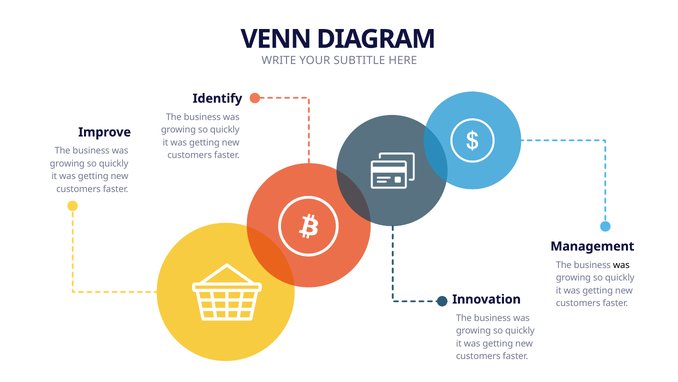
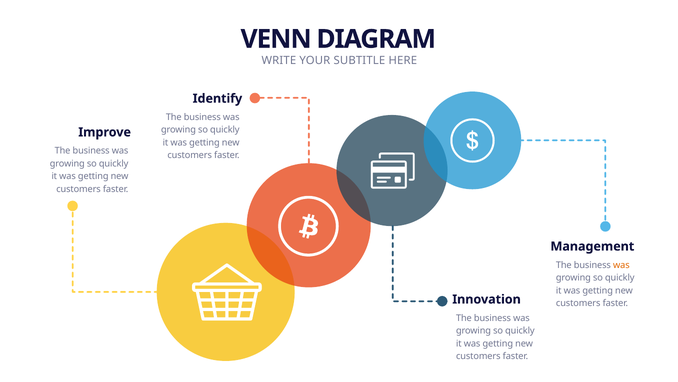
was at (621, 265) colour: black -> orange
